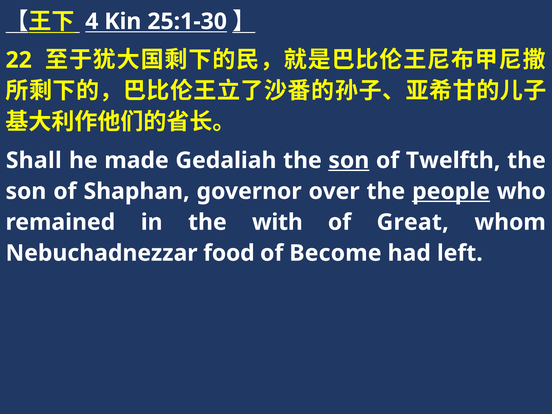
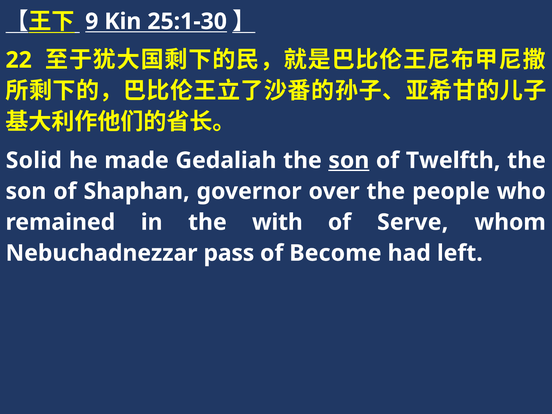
4: 4 -> 9
Shall: Shall -> Solid
people underline: present -> none
Great: Great -> Serve
food: food -> pass
